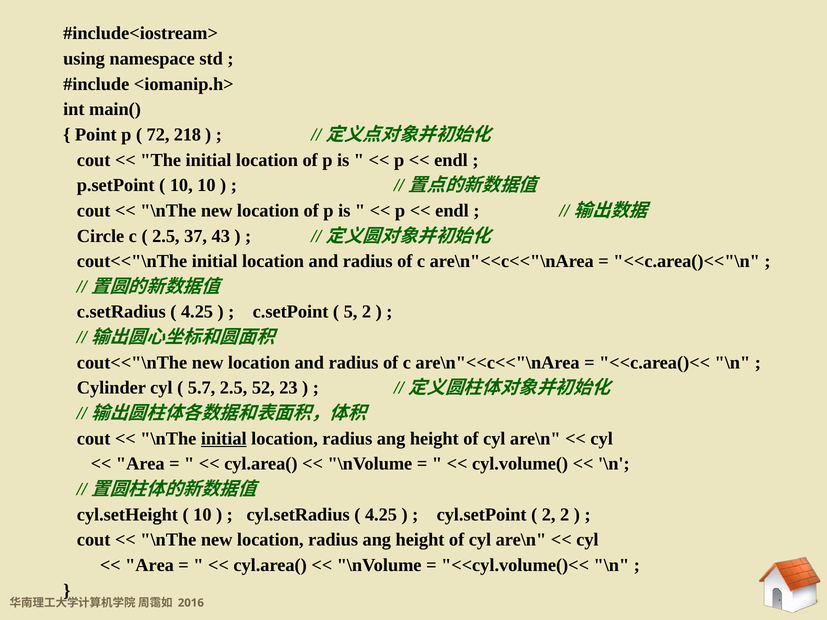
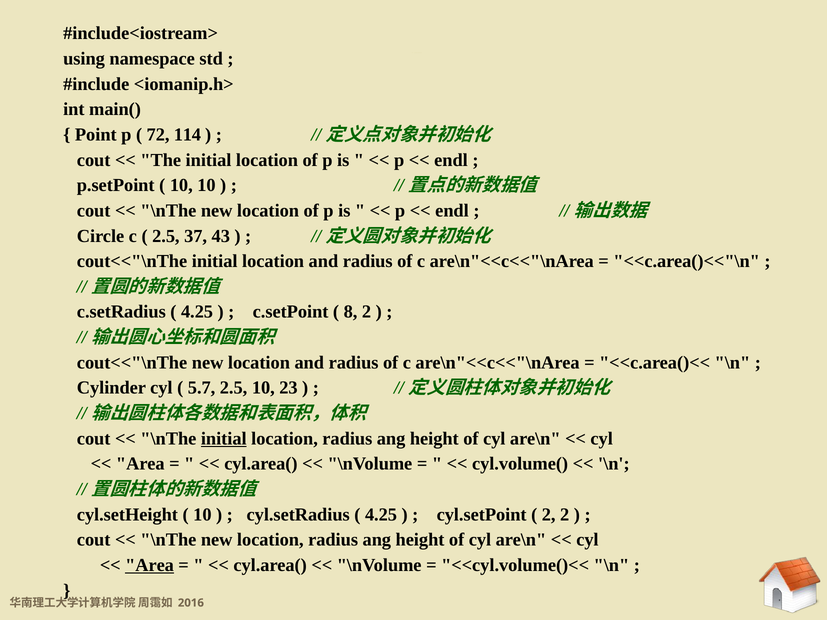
218: 218 -> 114
5: 5 -> 8
2.5 52: 52 -> 10
Area at (150, 565) underline: none -> present
